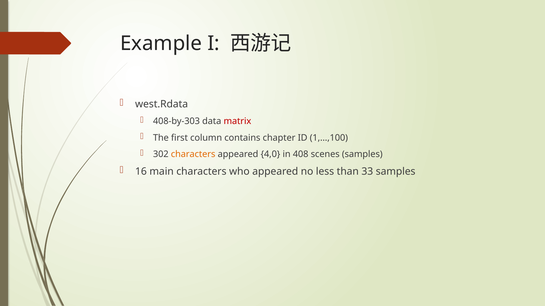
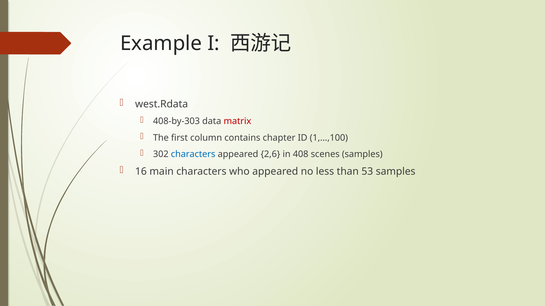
characters at (193, 155) colour: orange -> blue
4,0: 4,0 -> 2,6
33: 33 -> 53
